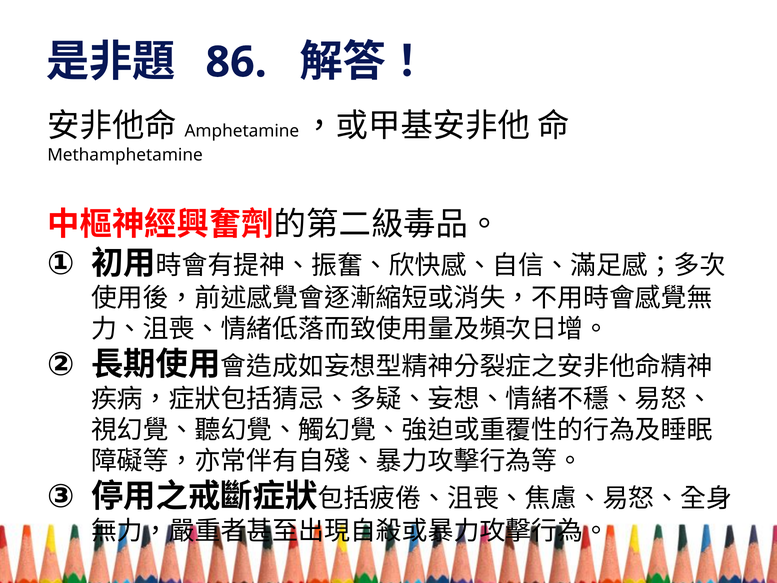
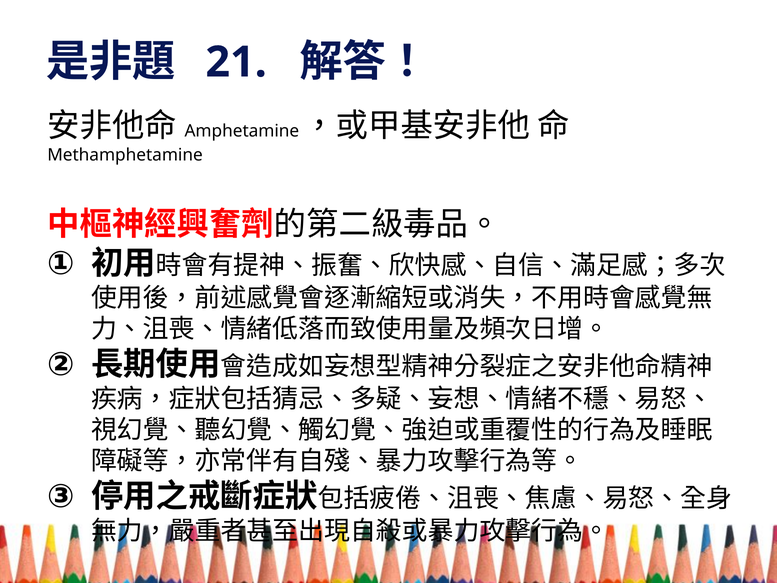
86: 86 -> 21
